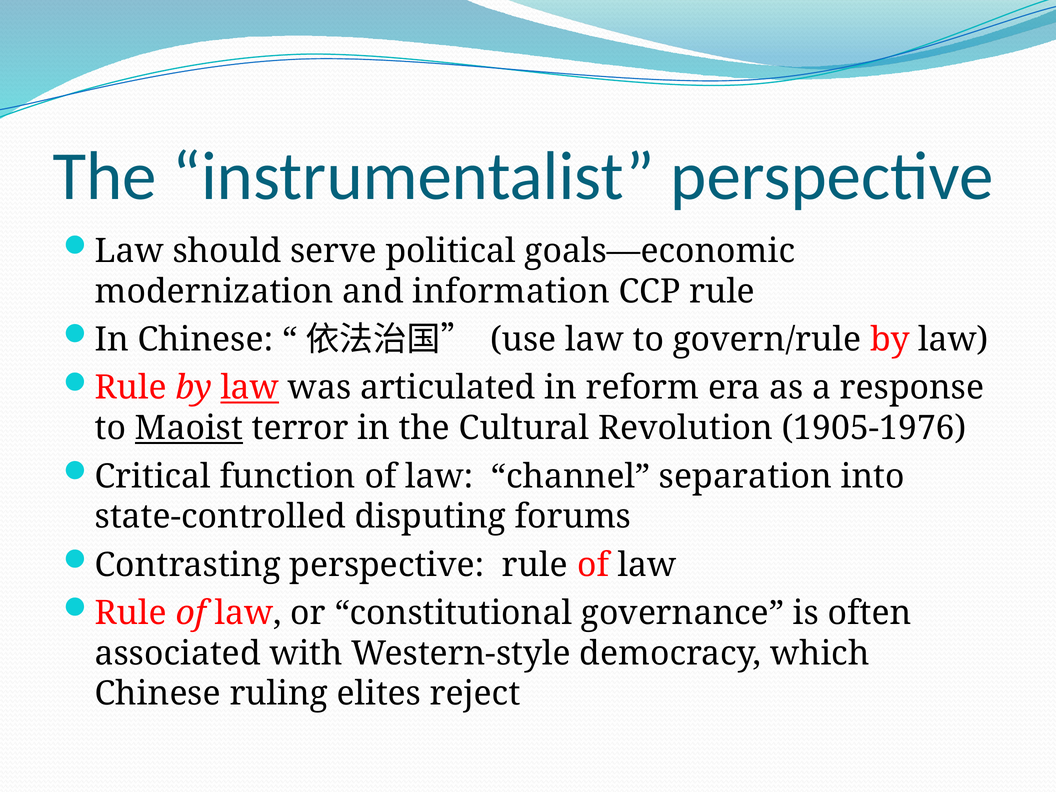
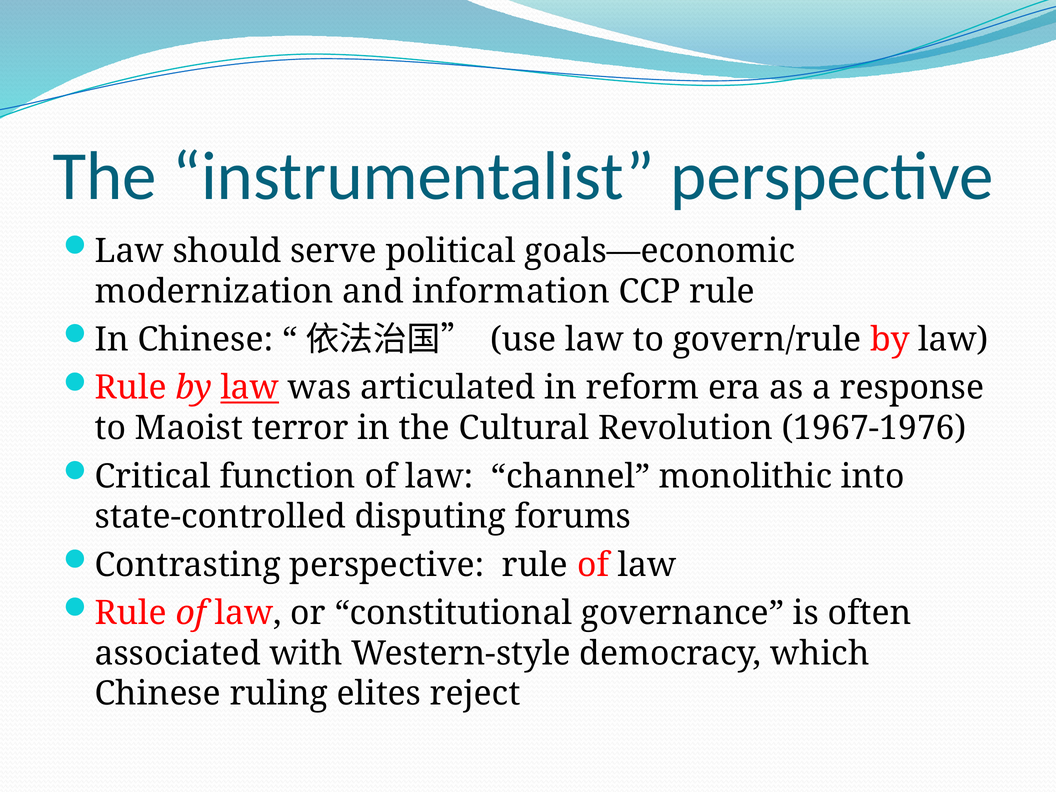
Maoist underline: present -> none
1905-1976: 1905-1976 -> 1967-1976
separation: separation -> monolithic
